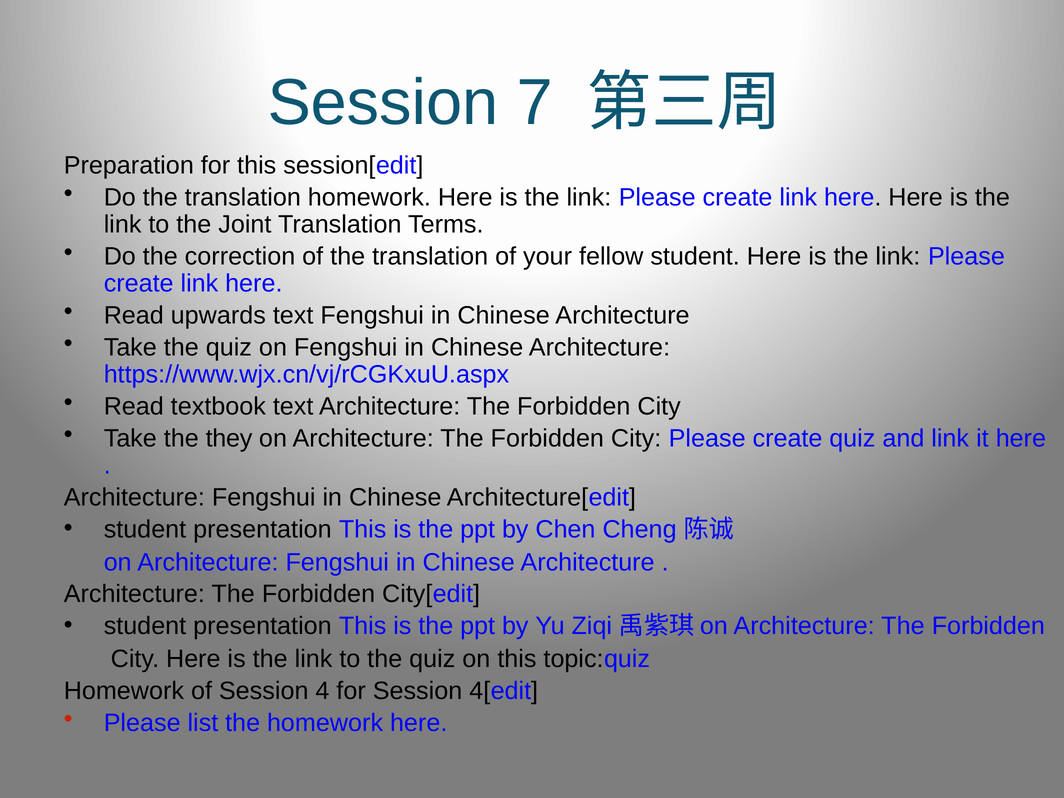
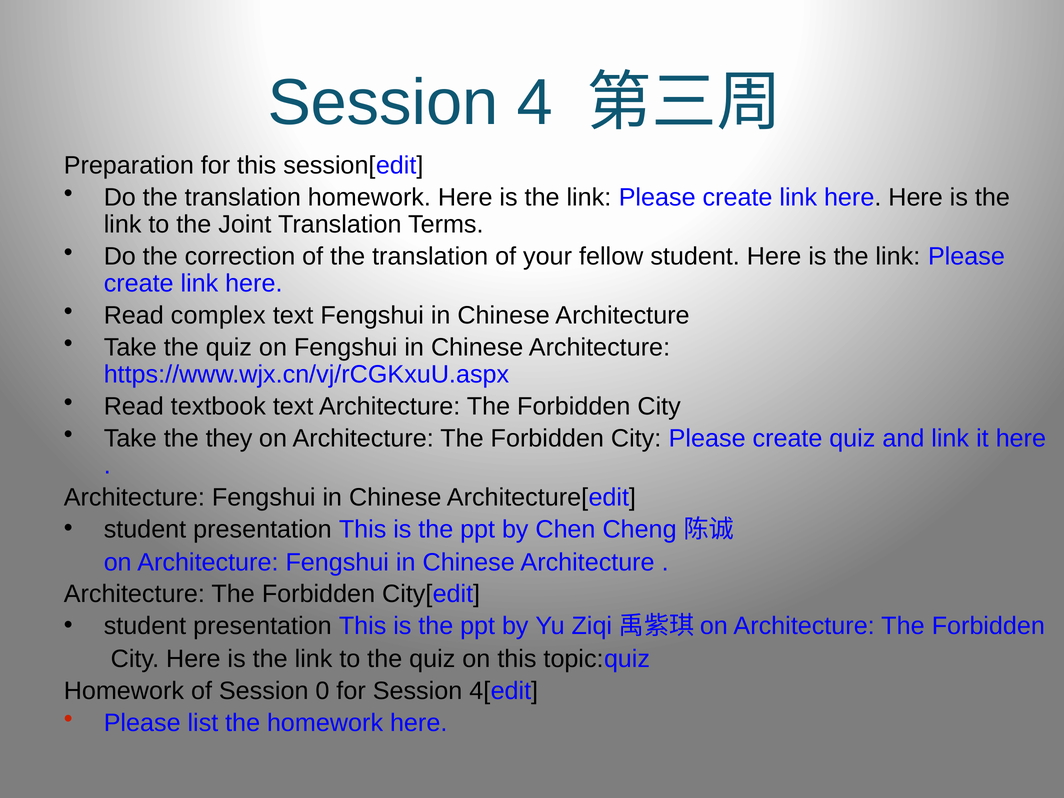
7: 7 -> 4
upwards: upwards -> complex
4: 4 -> 0
